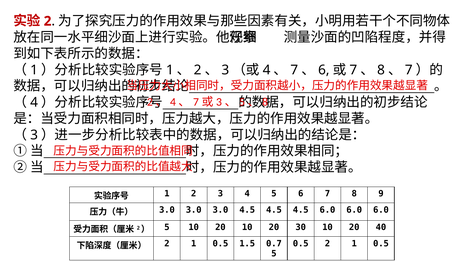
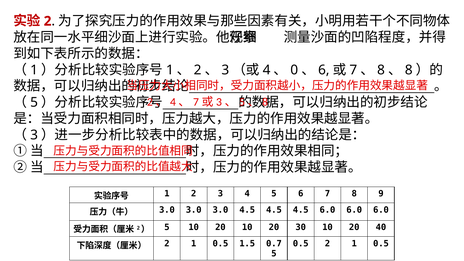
7 at (294, 70): 7 -> 0
7 at (409, 70): 7 -> 8
4 at (34, 102): 4 -> 5
